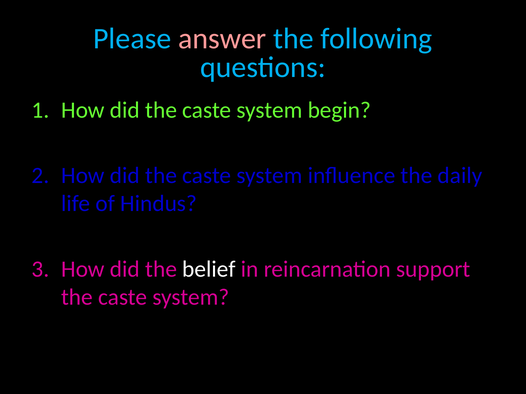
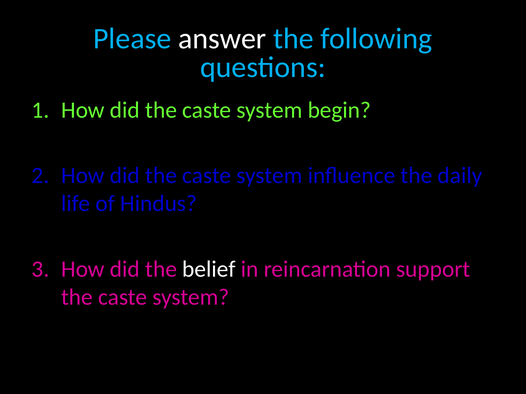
answer colour: pink -> white
